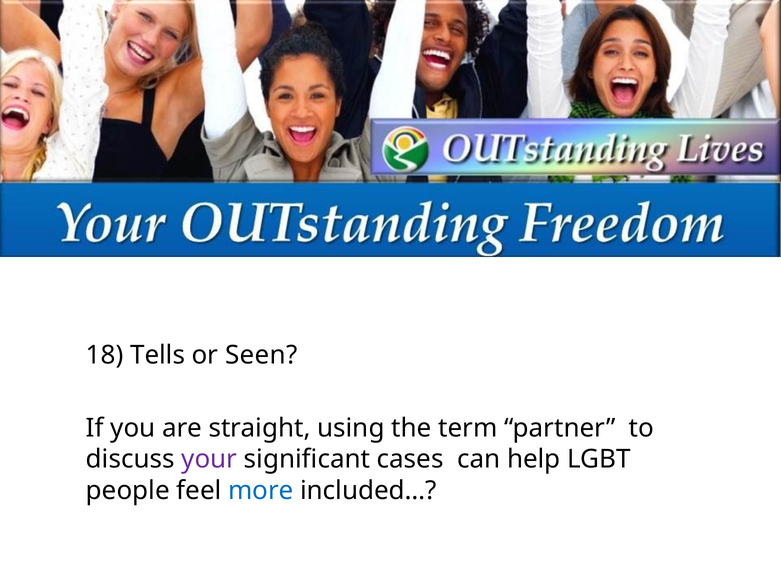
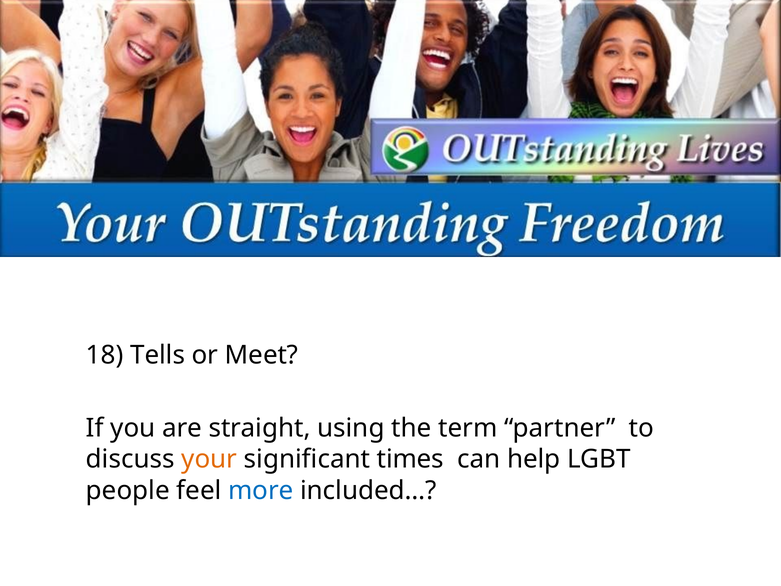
Seen: Seen -> Meet
your colour: purple -> orange
cases: cases -> times
